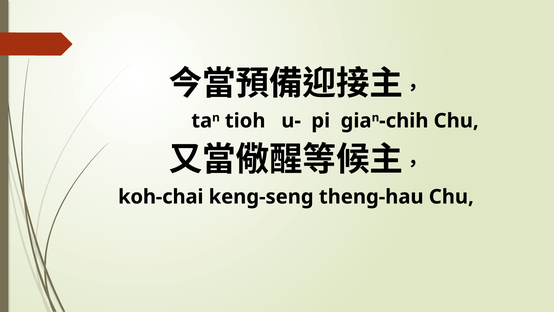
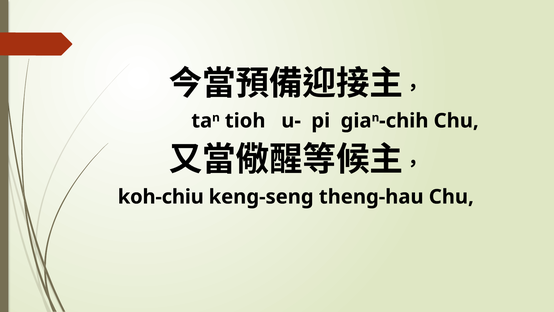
koh-chai: koh-chai -> koh-chiu
